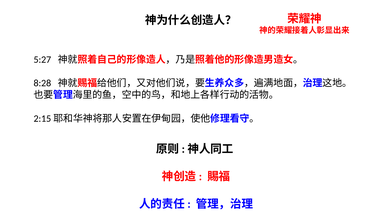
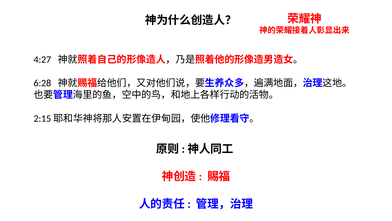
5:27: 5:27 -> 4:27
8:28: 8:28 -> 6:28
